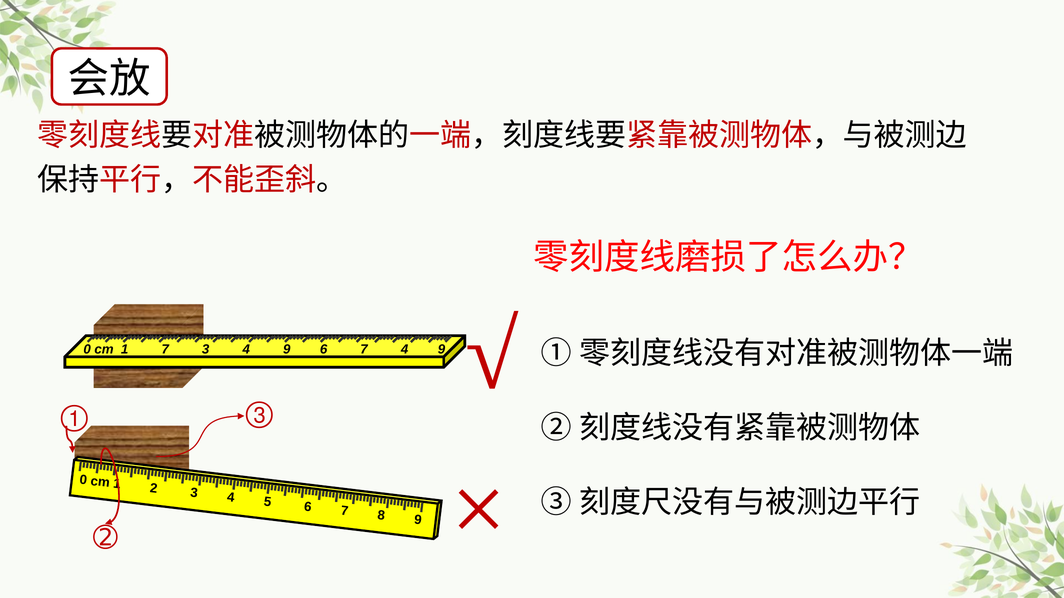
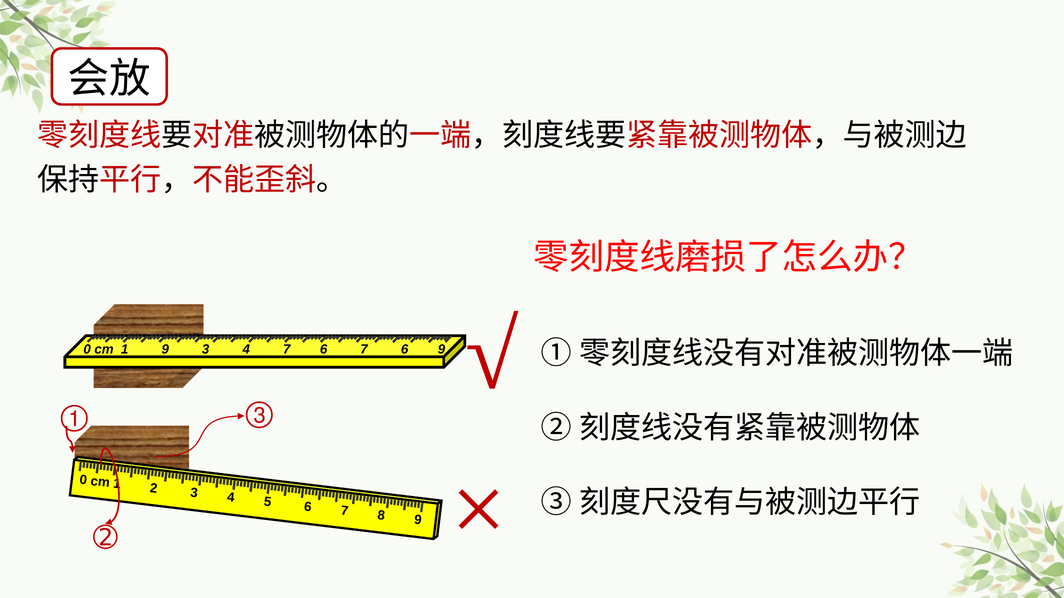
1 7: 7 -> 9
3 4 9: 9 -> 7
6 7 4: 4 -> 6
